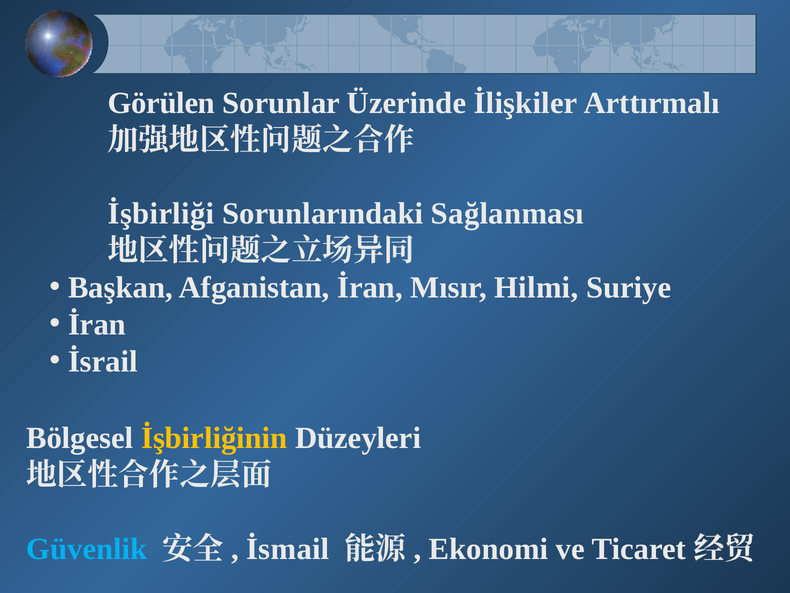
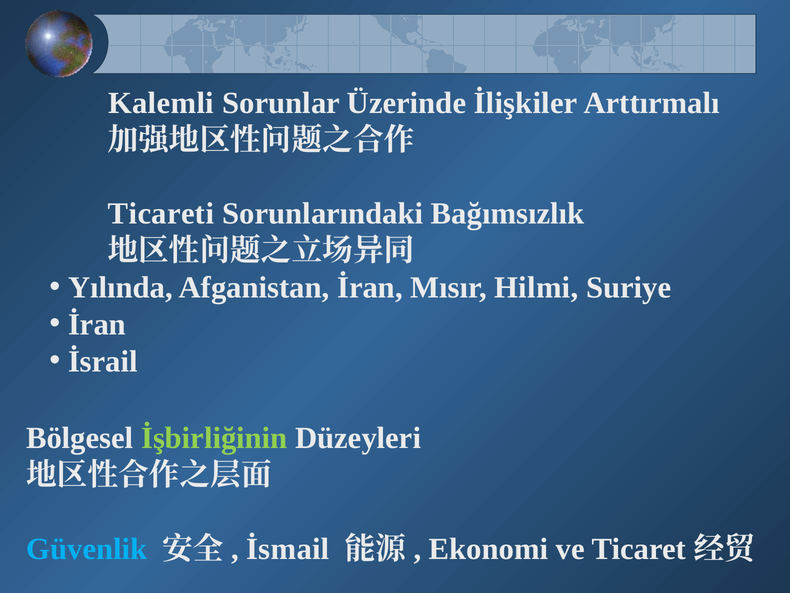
Görülen: Görülen -> Kalemli
İşbirliği: İşbirliği -> Ticareti
Sağlanması: Sağlanması -> Bağımsızlık
Başkan: Başkan -> Yılında
İşbirliğinin colour: yellow -> light green
